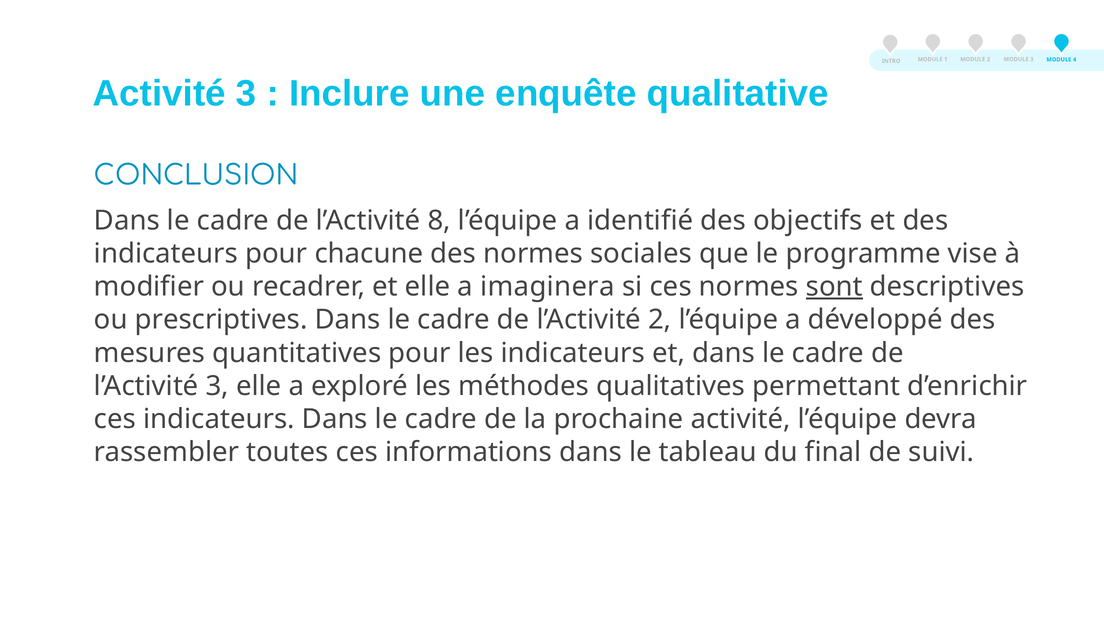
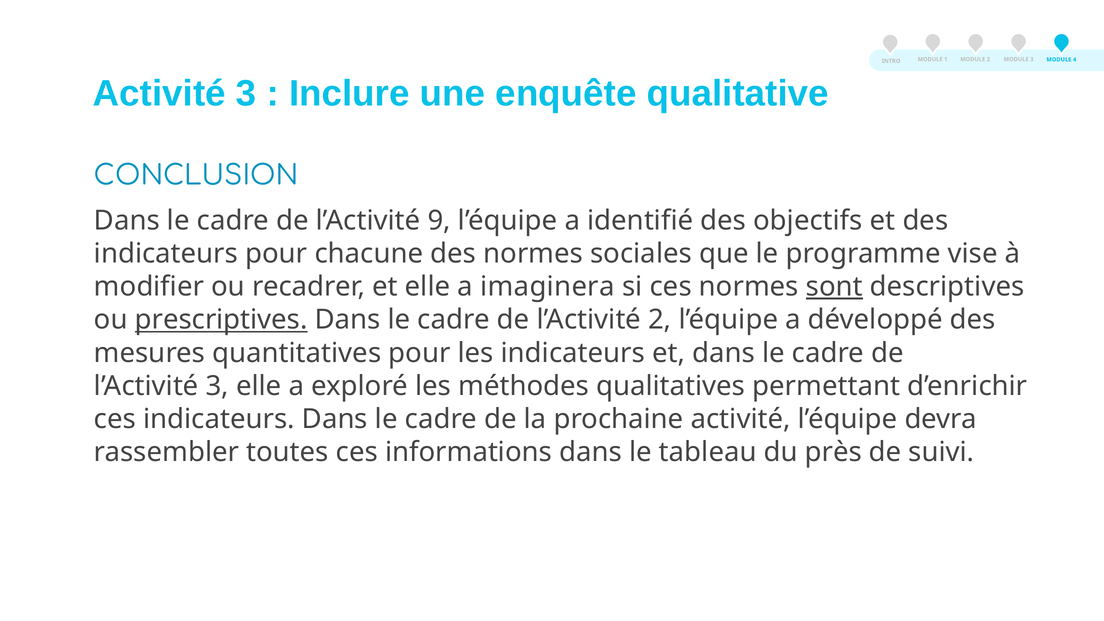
8: 8 -> 9
prescriptives underline: none -> present
final: final -> près
